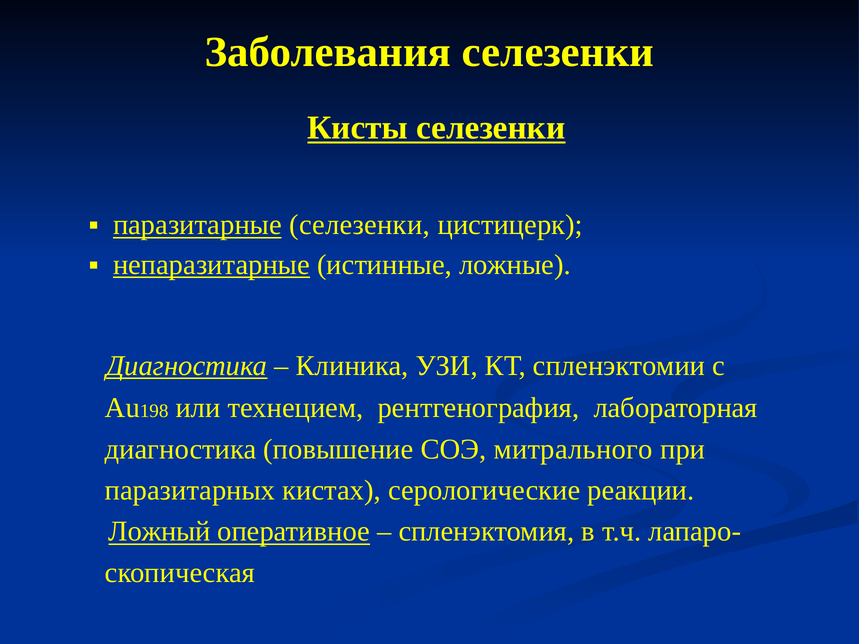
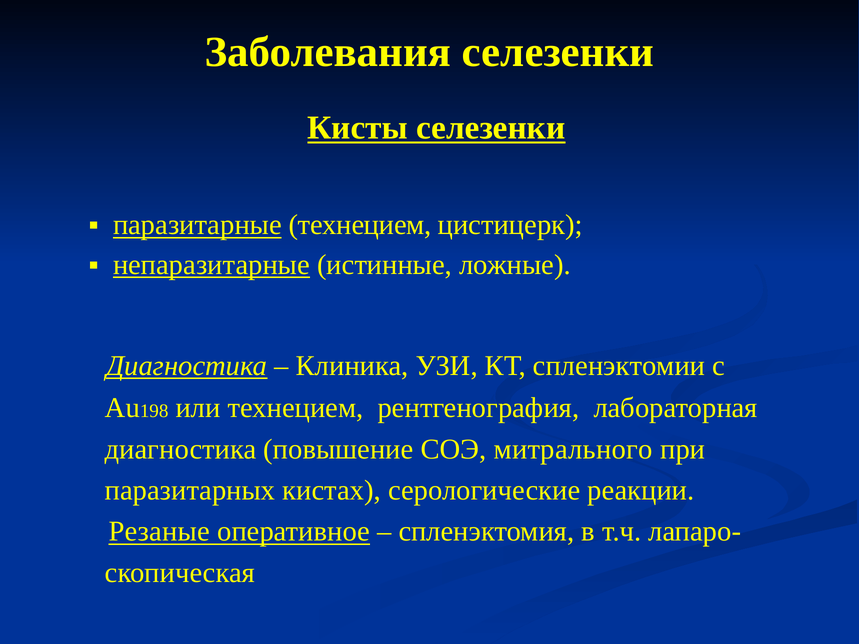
паразитарные селезенки: селезенки -> технецием
Ложный: Ложный -> Резаные
